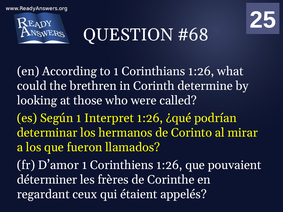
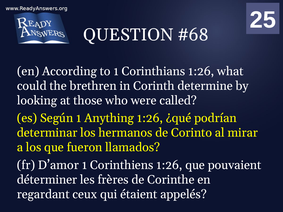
Interpret: Interpret -> Anything
